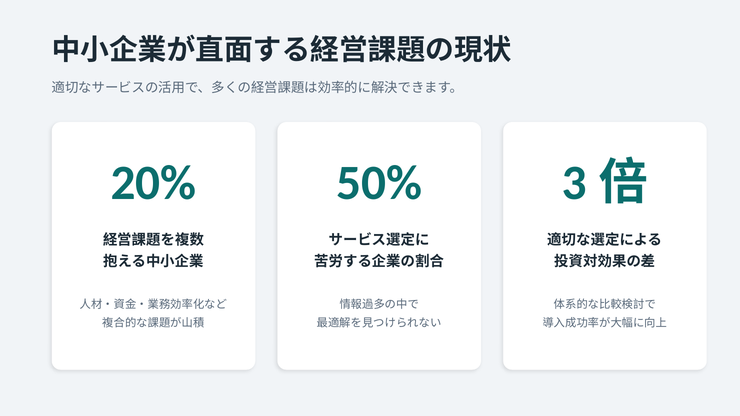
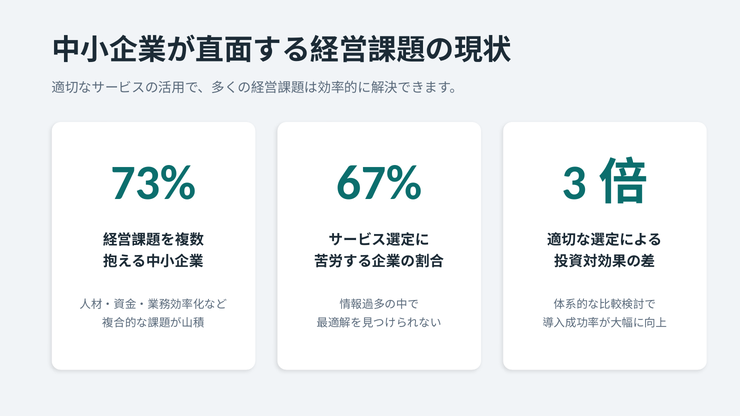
20%: 20% -> 73%
50%: 50% -> 67%
